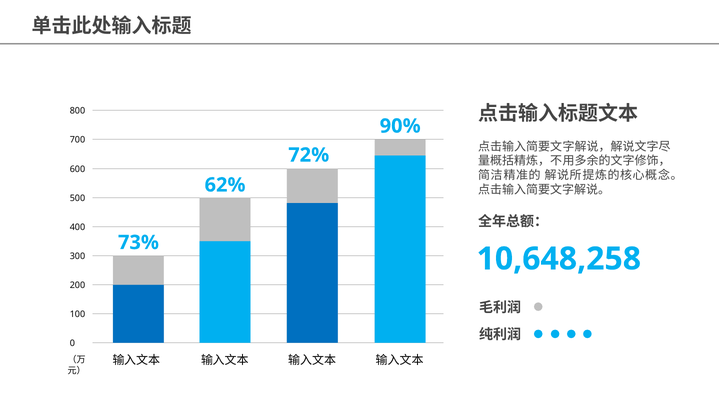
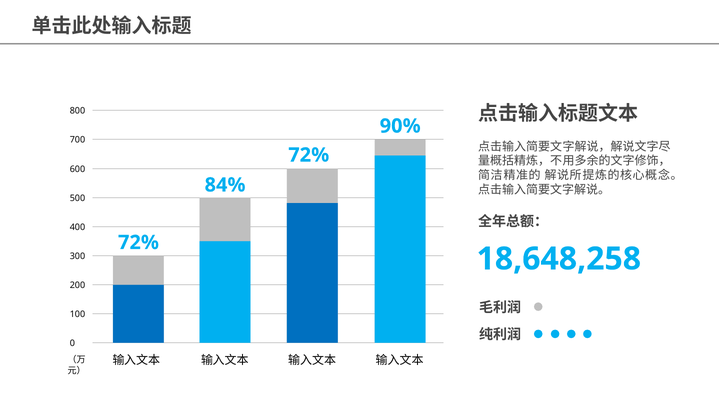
62%: 62% -> 84%
73% at (138, 242): 73% -> 72%
10,648,258: 10,648,258 -> 18,648,258
